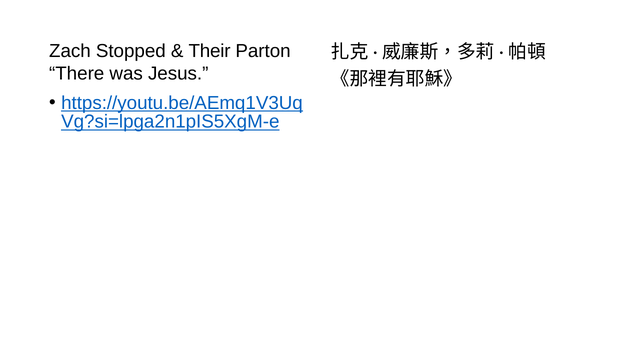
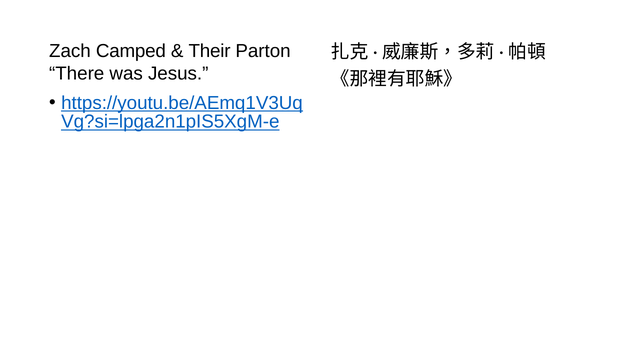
Stopped: Stopped -> Camped
